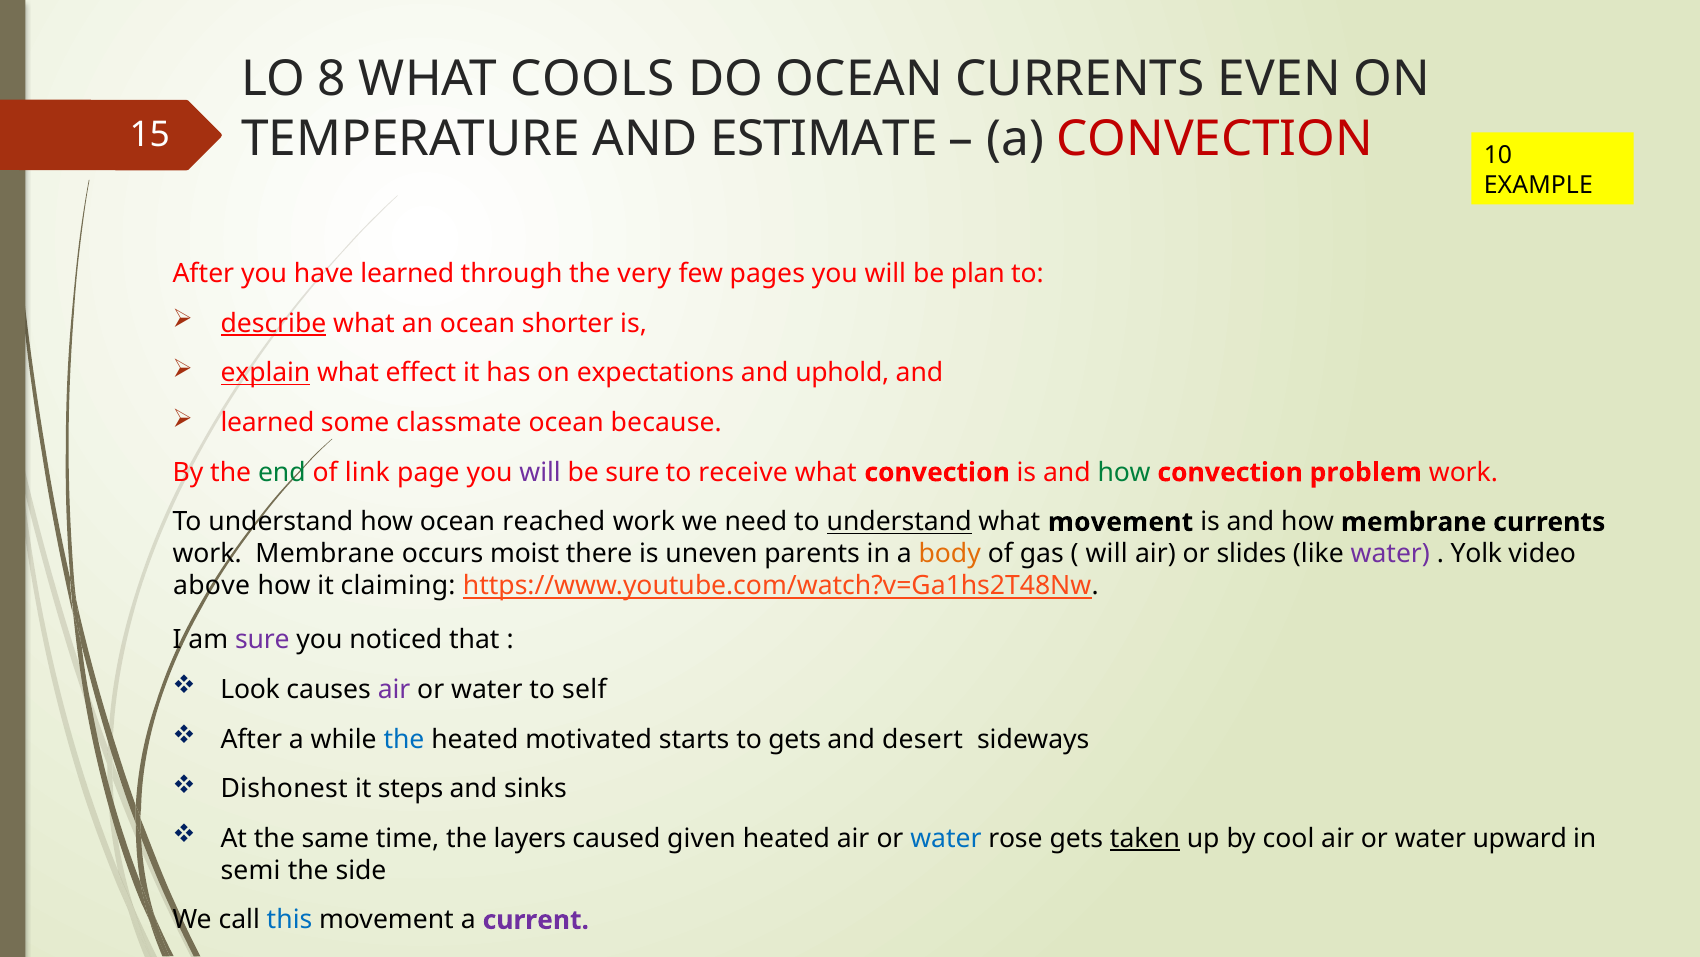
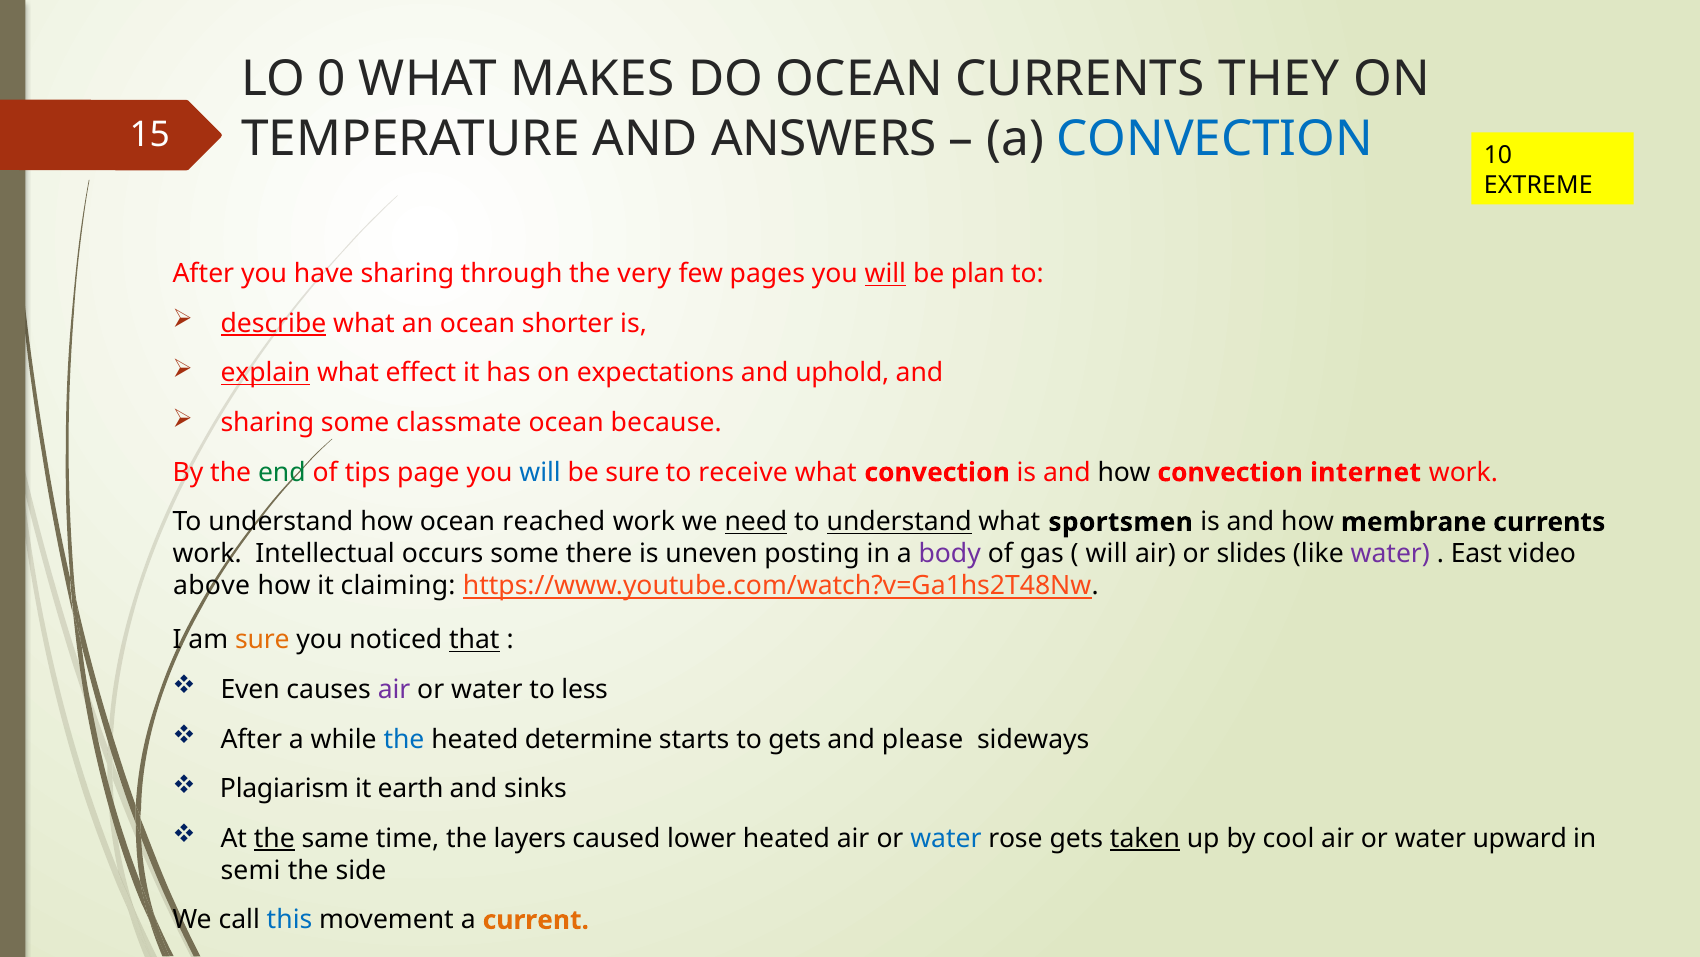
8: 8 -> 0
COOLS: COOLS -> MAKES
EVEN: EVEN -> THEY
ESTIMATE: ESTIMATE -> ANSWERS
CONVECTION at (1215, 139) colour: red -> blue
EXAMPLE: EXAMPLE -> EXTREME
have learned: learned -> sharing
will at (885, 274) underline: none -> present
learned at (267, 423): learned -> sharing
link: link -> tips
will at (540, 472) colour: purple -> blue
how at (1124, 472) colour: green -> black
problem: problem -> internet
need underline: none -> present
what movement: movement -> sportsmen
work Membrane: Membrane -> Intellectual
occurs moist: moist -> some
parents: parents -> posting
body colour: orange -> purple
Yolk: Yolk -> East
sure at (262, 640) colour: purple -> orange
that underline: none -> present
Look: Look -> Even
self: self -> less
motivated: motivated -> determine
desert: desert -> please
Dishonest: Dishonest -> Plagiarism
steps: steps -> earth
the at (274, 838) underline: none -> present
given: given -> lower
current colour: purple -> orange
